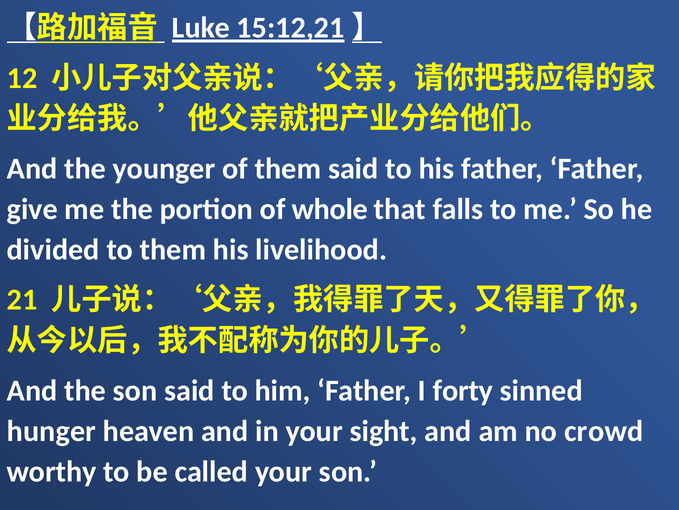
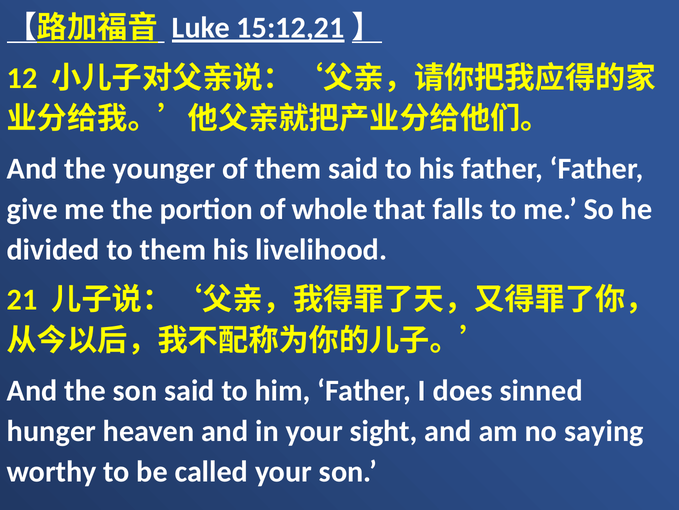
forty: forty -> does
crowd: crowd -> saying
